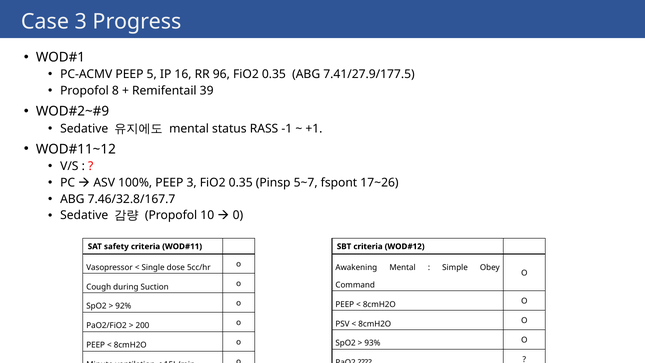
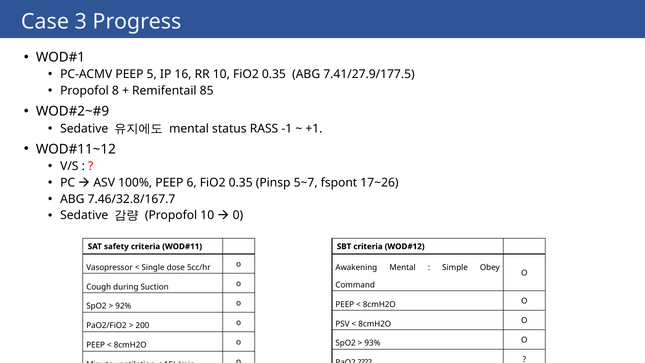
RR 96: 96 -> 10
39: 39 -> 85
PEEP 3: 3 -> 6
